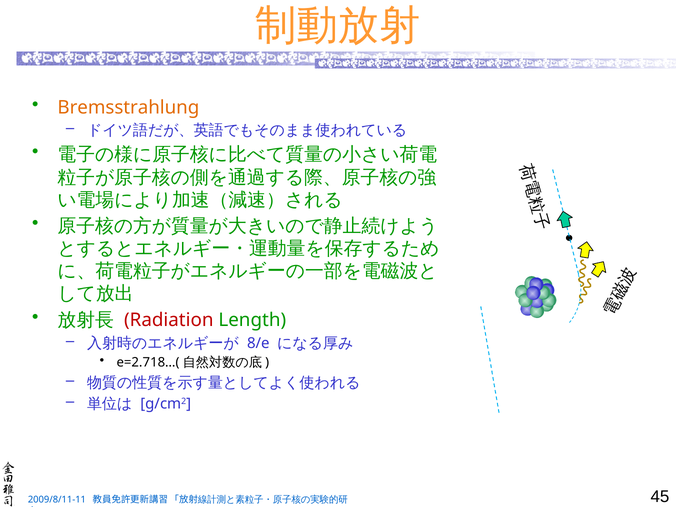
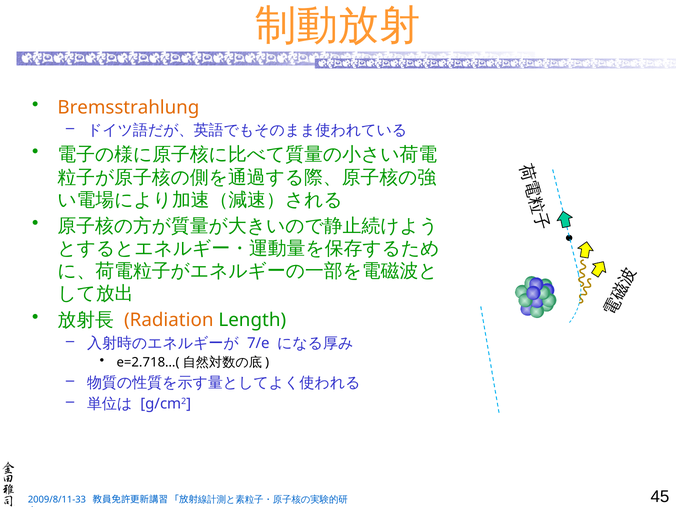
Radiation colour: red -> orange
8/e: 8/e -> 7/e
2009/8/11-11: 2009/8/11-11 -> 2009/8/11-33
